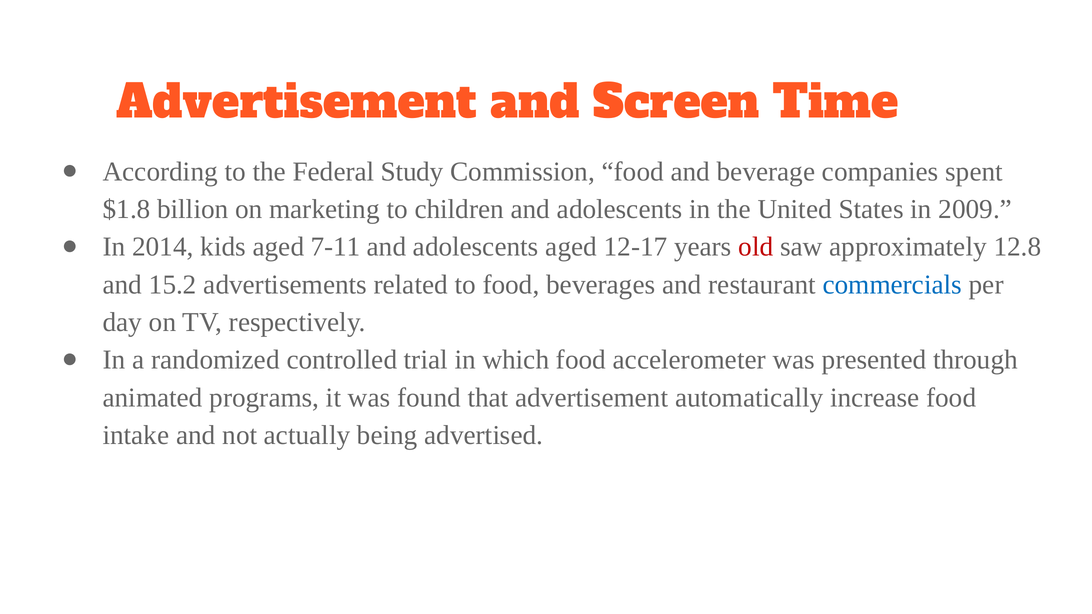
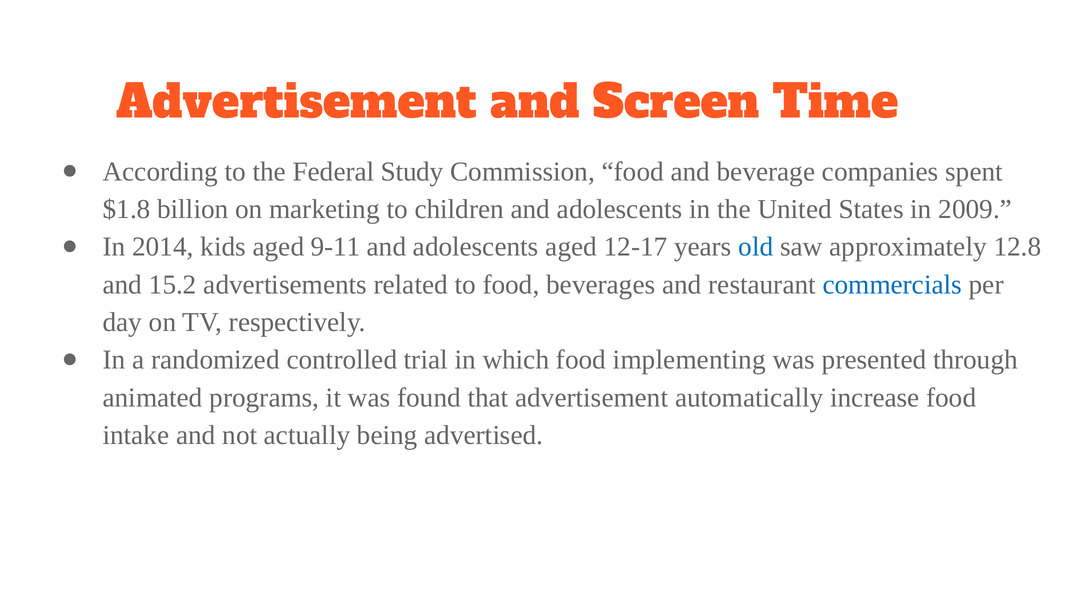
7-11: 7-11 -> 9-11
old colour: red -> blue
accelerometer: accelerometer -> implementing
